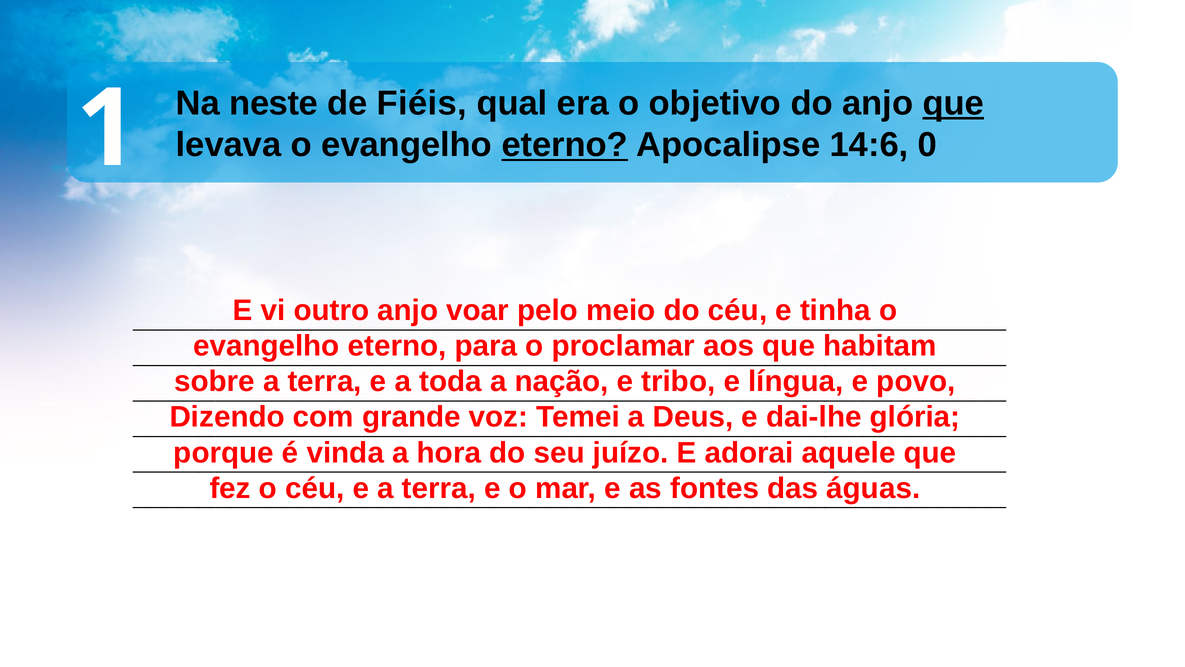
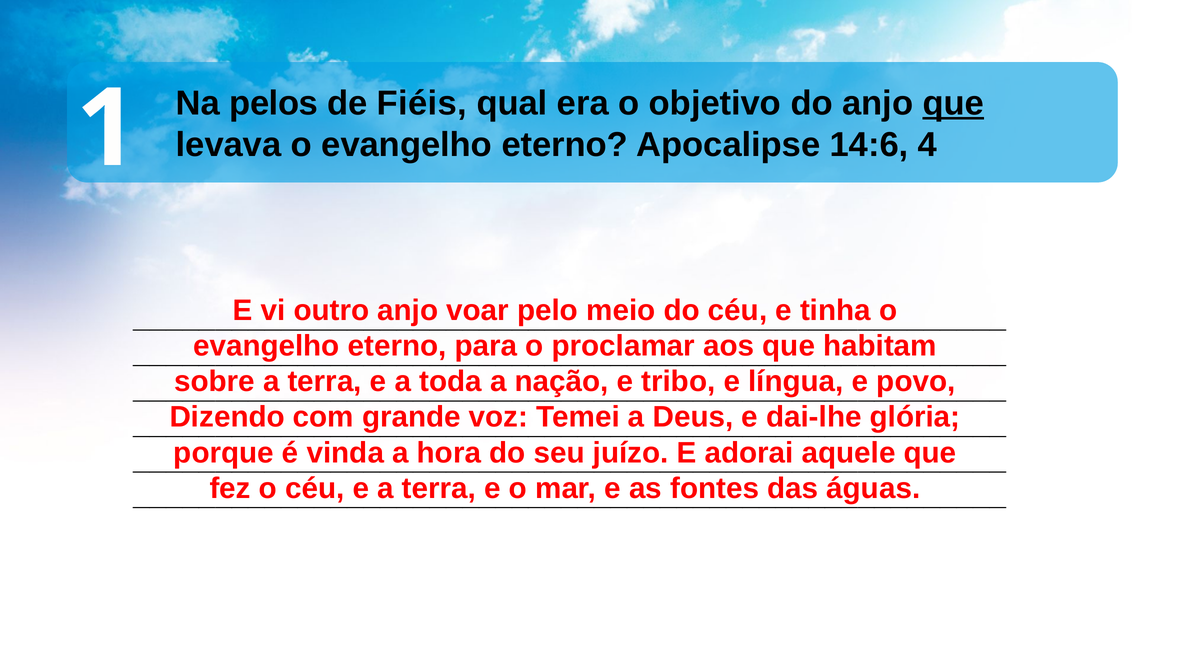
neste: neste -> pelos
eterno at (565, 145) underline: present -> none
0: 0 -> 4
